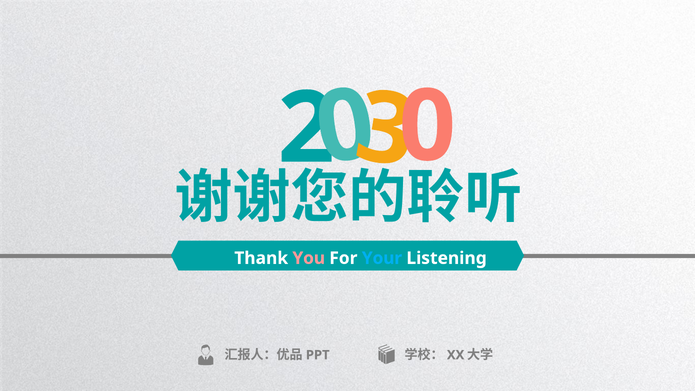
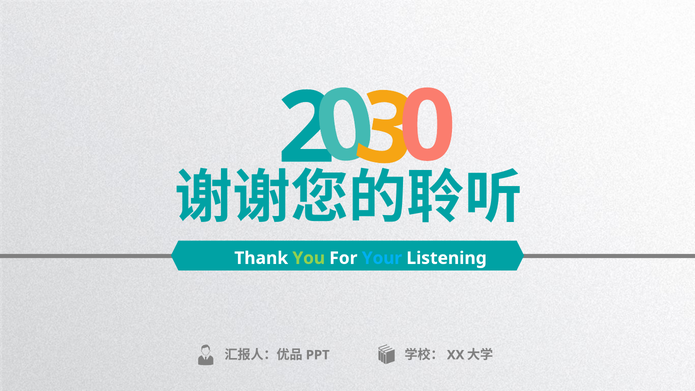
You colour: pink -> light green
